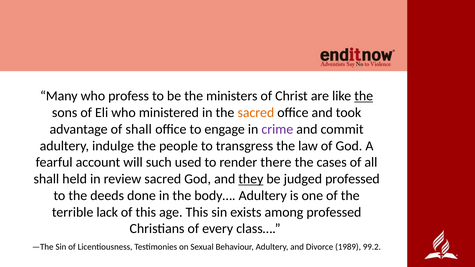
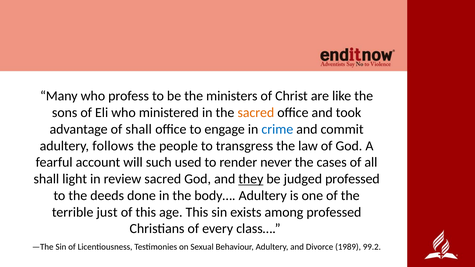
the at (364, 96) underline: present -> none
crime colour: purple -> blue
indulge: indulge -> follows
there: there -> never
held: held -> light
lack: lack -> just
